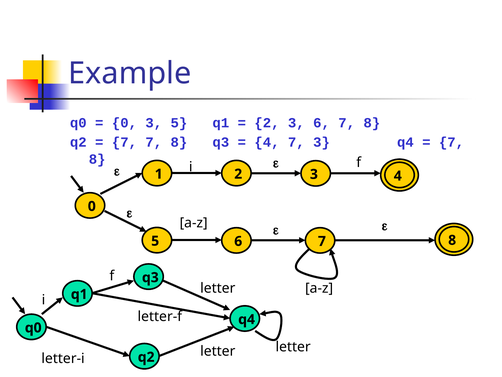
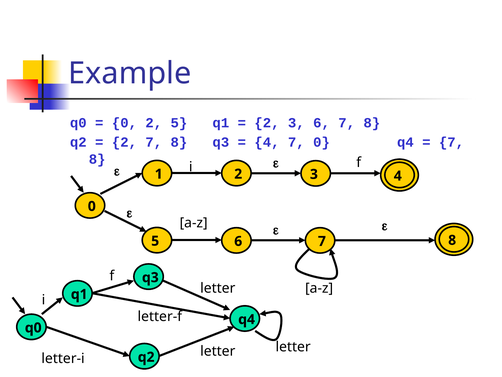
3 at (154, 123): 3 -> 2
7 at (124, 142): 7 -> 2
7 3: 3 -> 0
